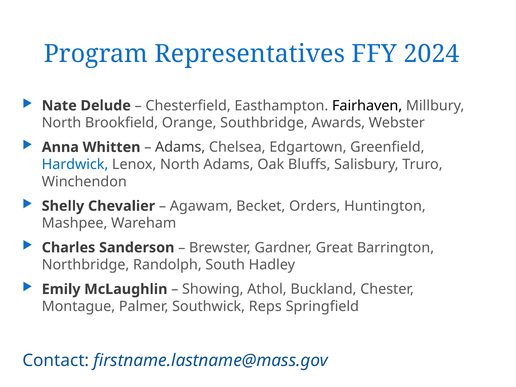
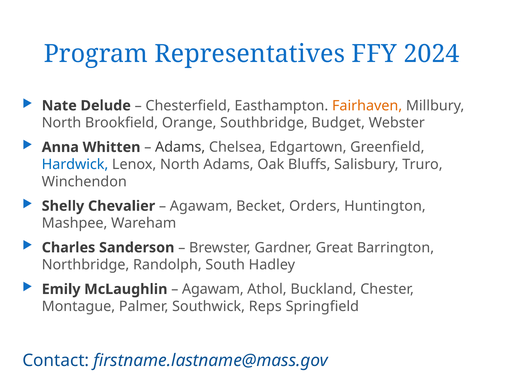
Fairhaven colour: black -> orange
Awards: Awards -> Budget
Showing at (213, 289): Showing -> Agawam
